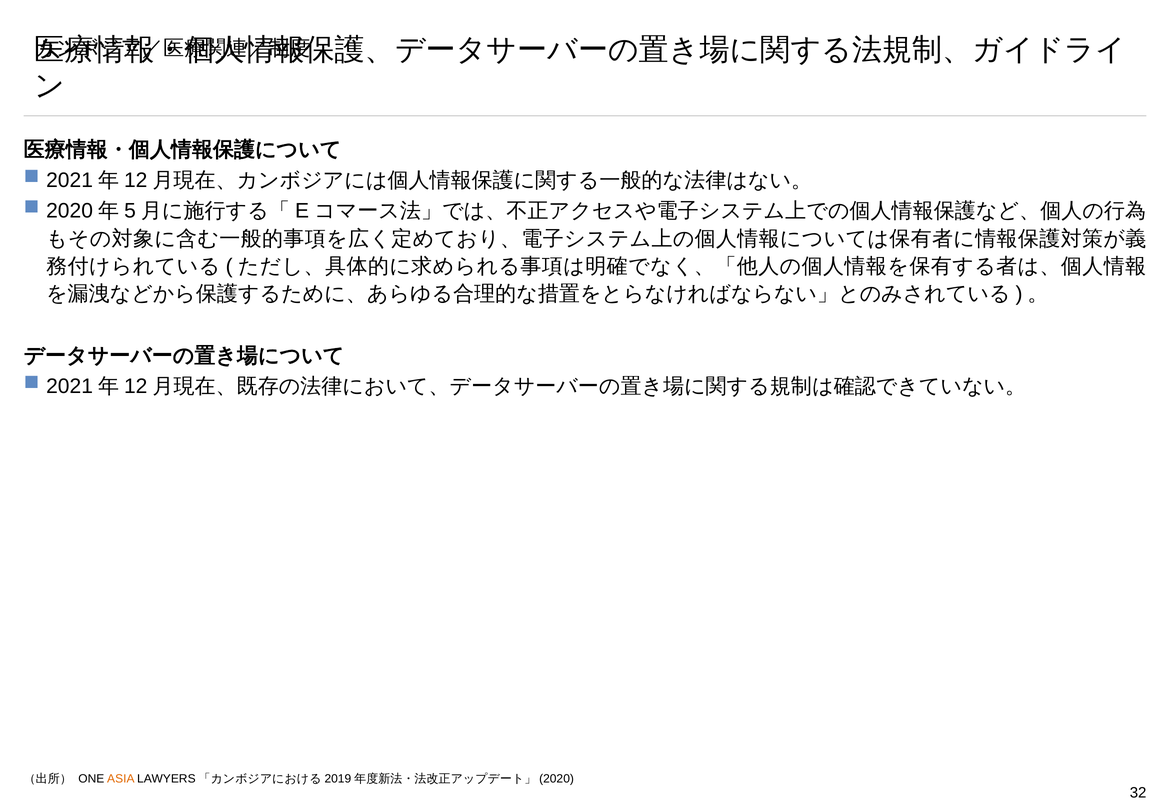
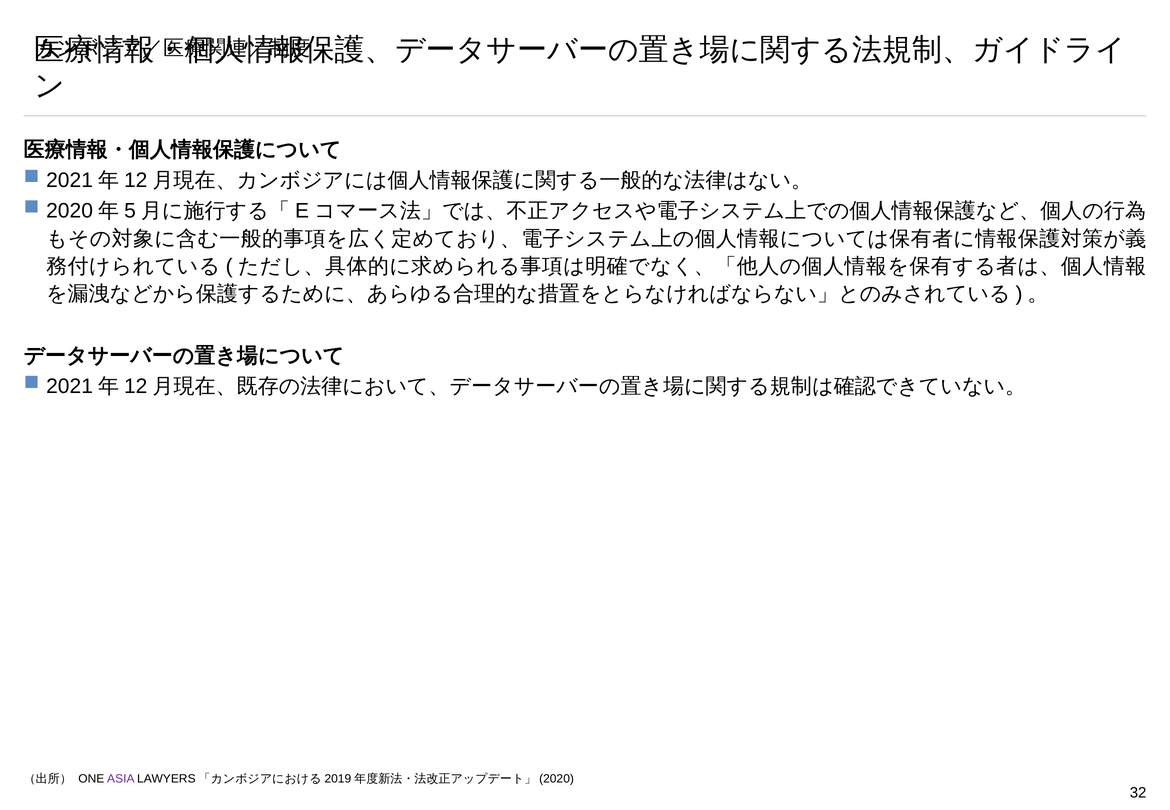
ASIA colour: orange -> purple
